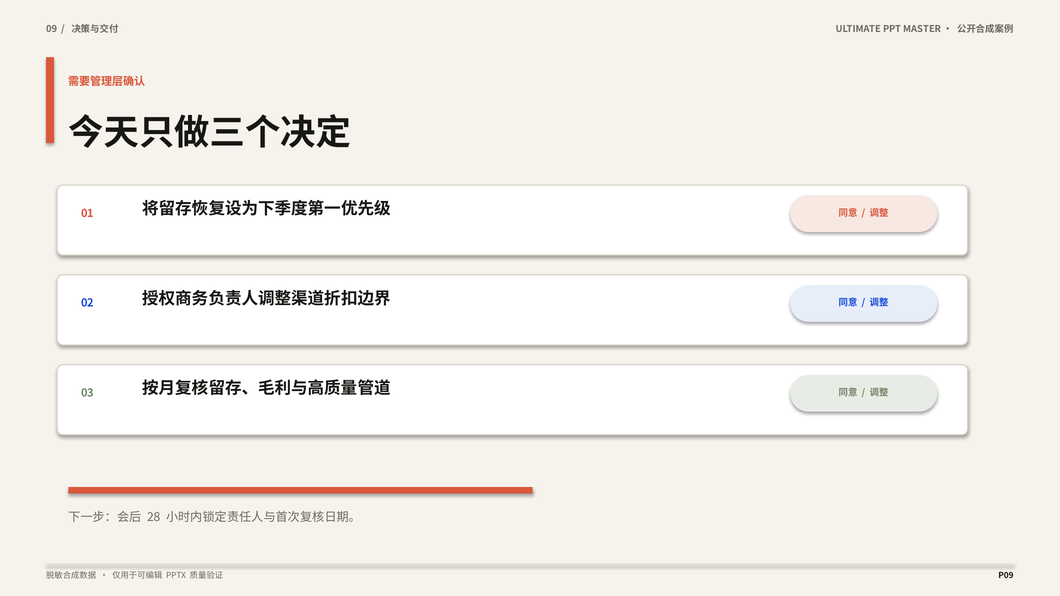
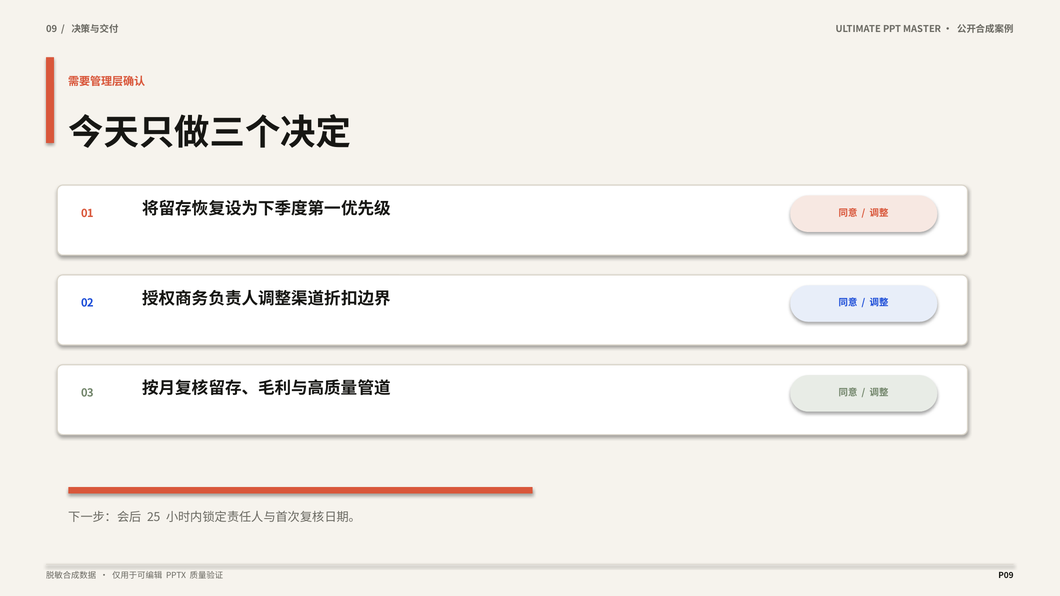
28: 28 -> 25
